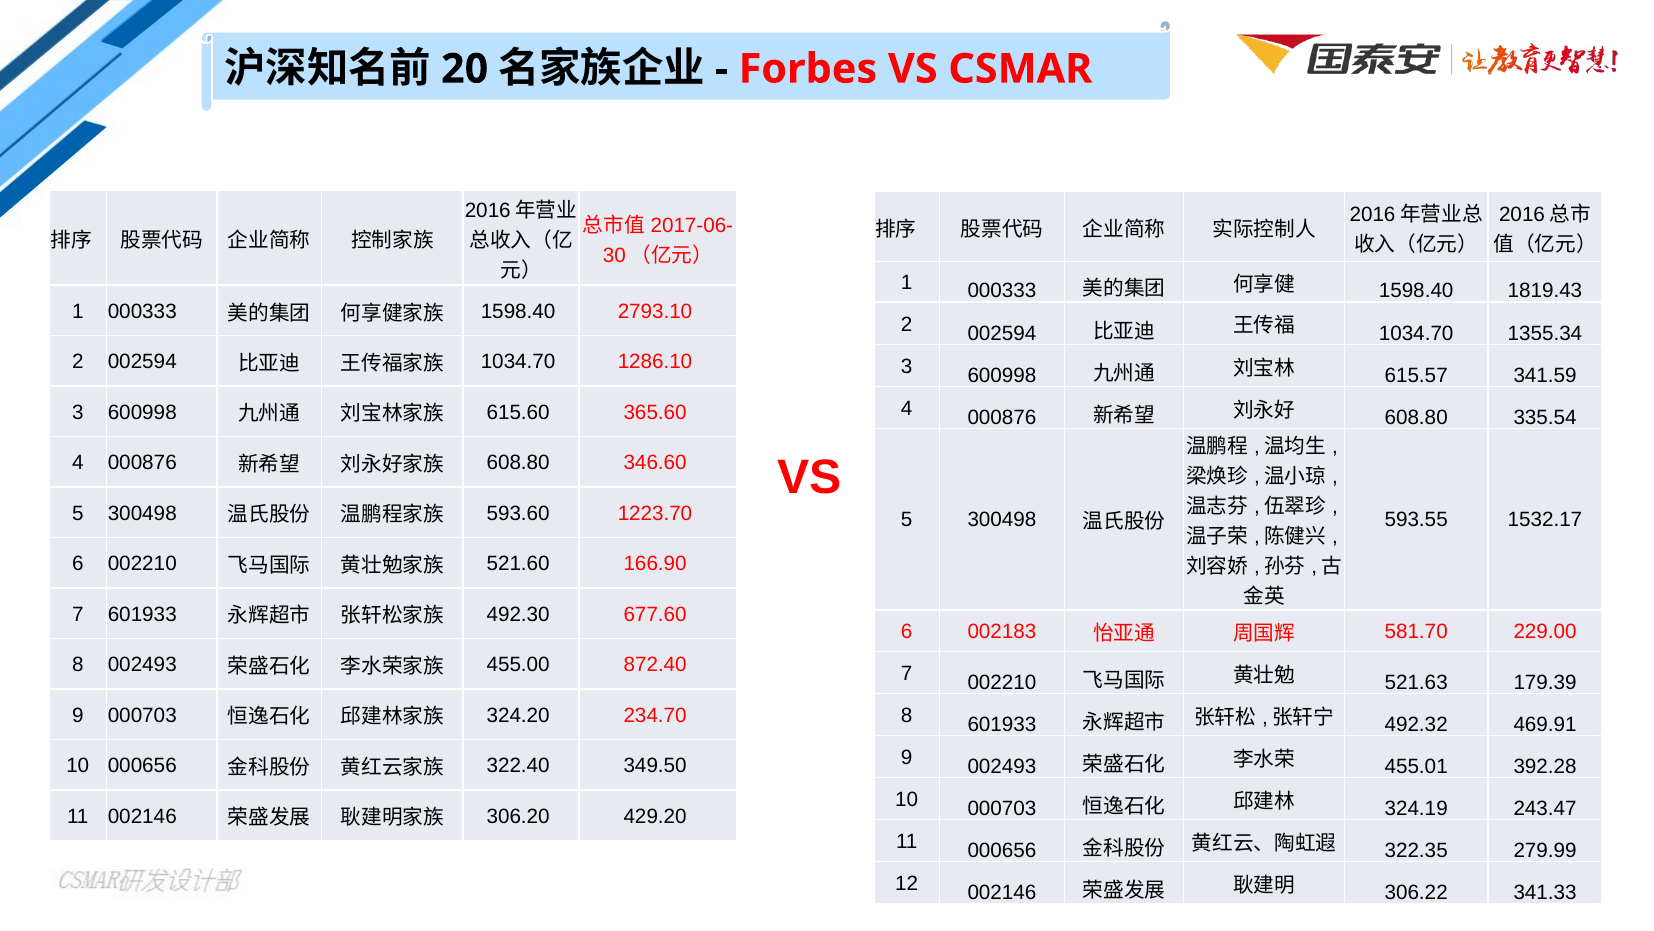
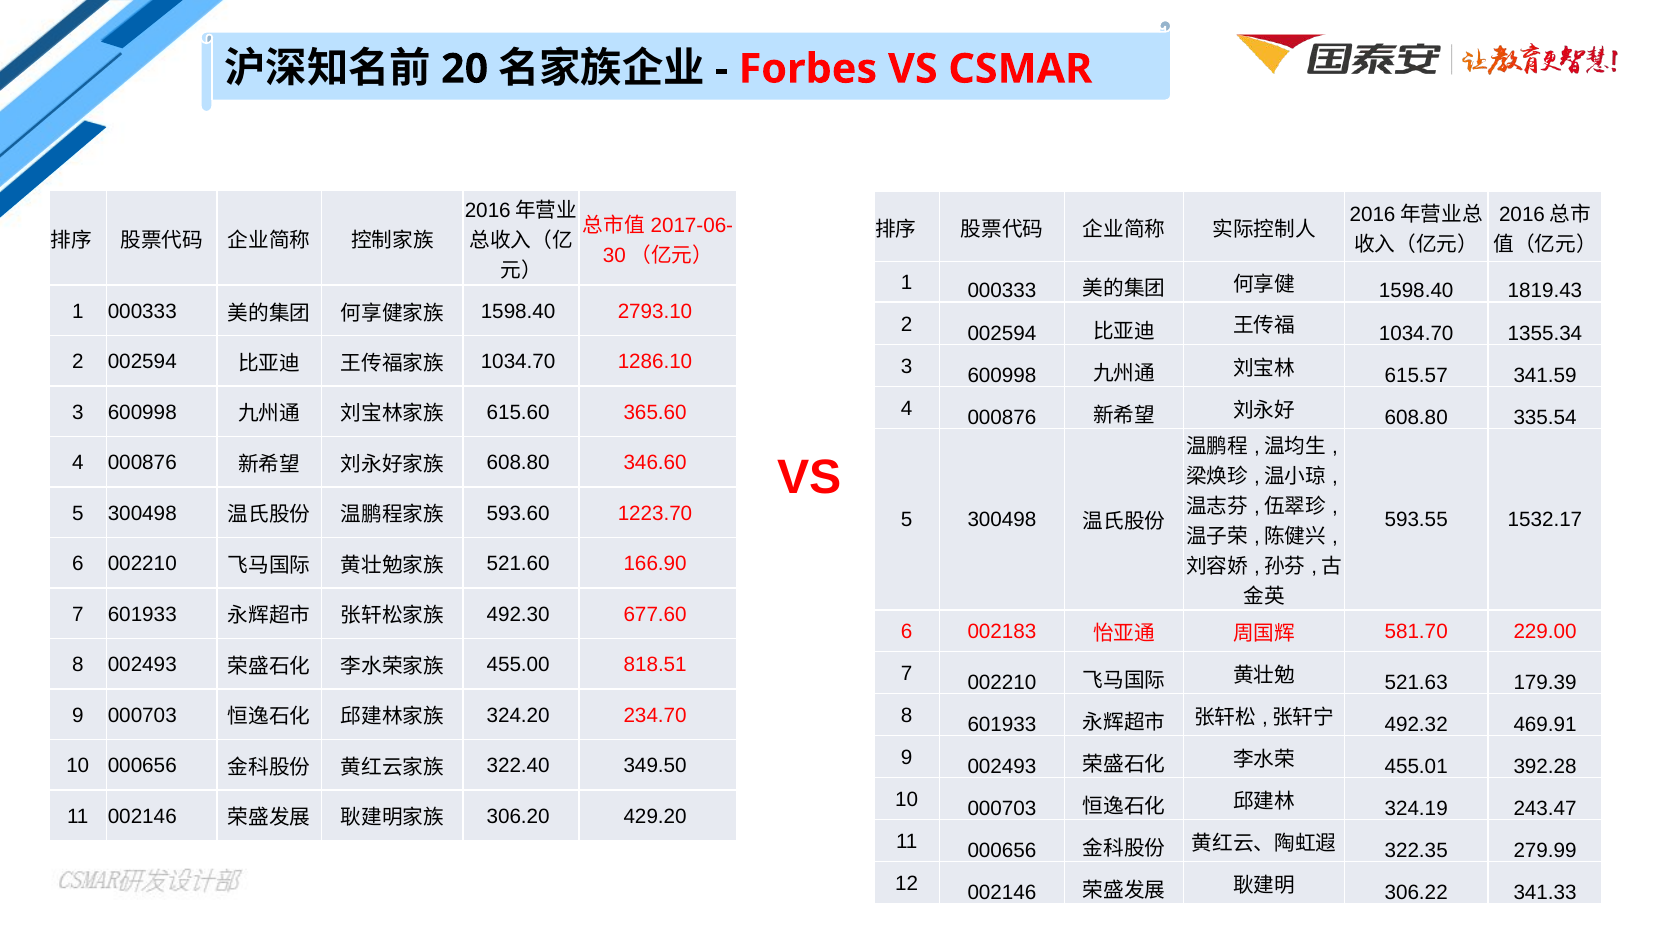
872.40: 872.40 -> 818.51
